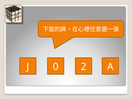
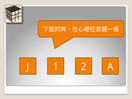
0: 0 -> 1
